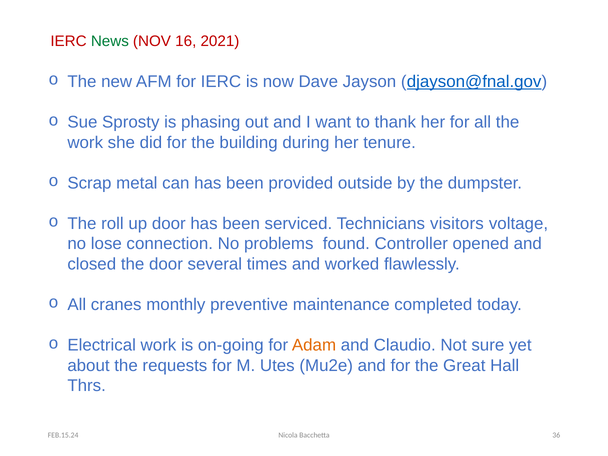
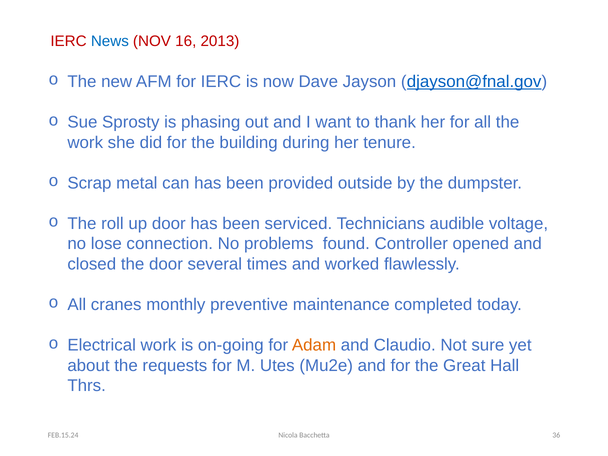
News colour: green -> blue
2021: 2021 -> 2013
visitors: visitors -> audible
